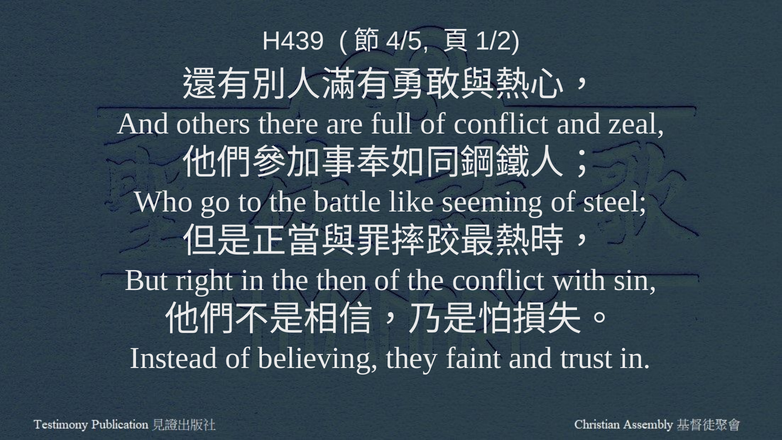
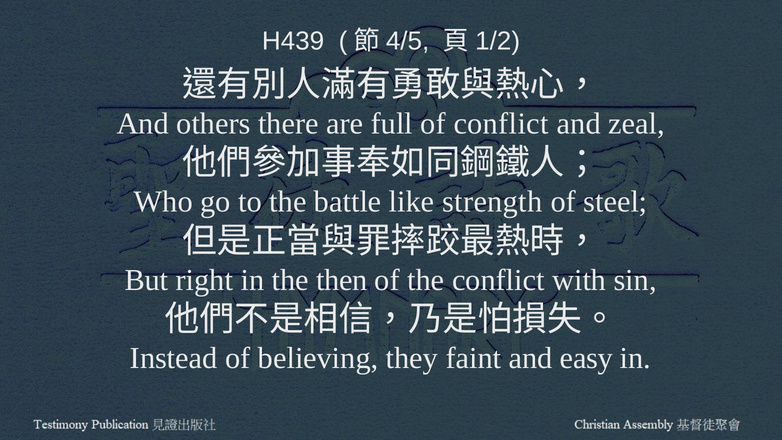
seeming: seeming -> strength
trust: trust -> easy
